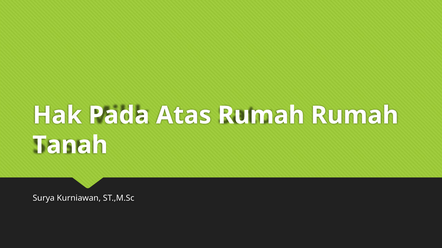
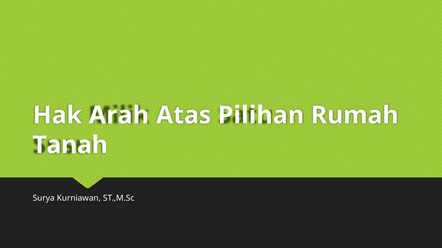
Pada: Pada -> Arah
Atas Rumah: Rumah -> Pilihan
